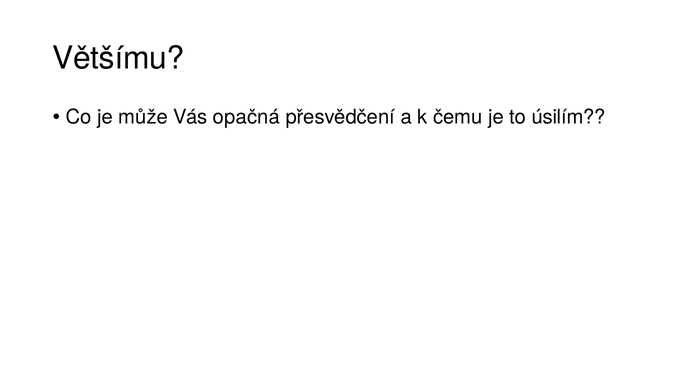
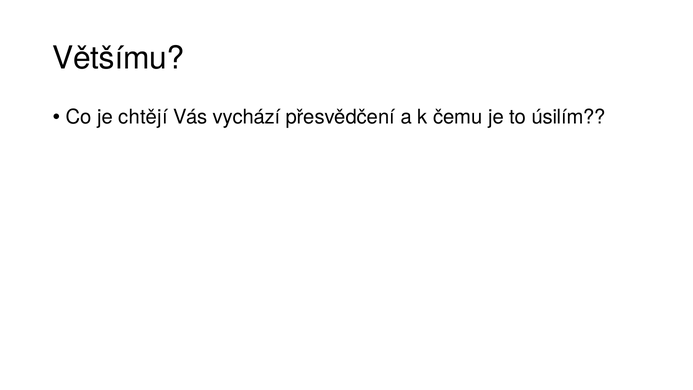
může: může -> chtějí
opačná: opačná -> vychází
